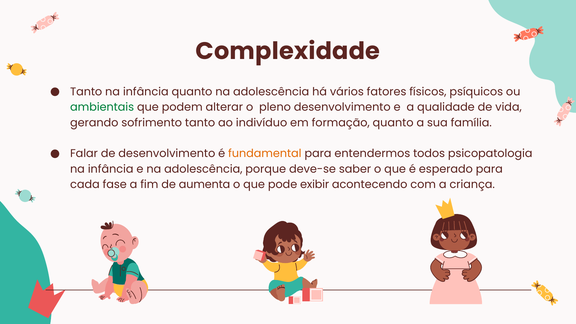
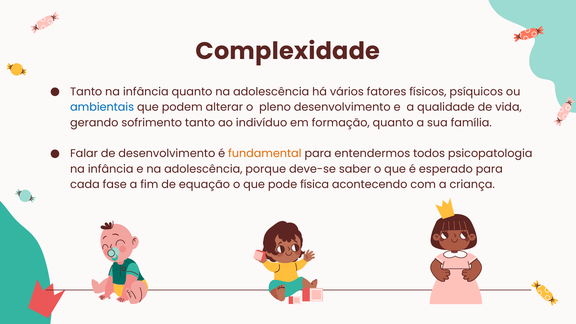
ambientais colour: green -> blue
aumenta: aumenta -> equação
exibir: exibir -> física
